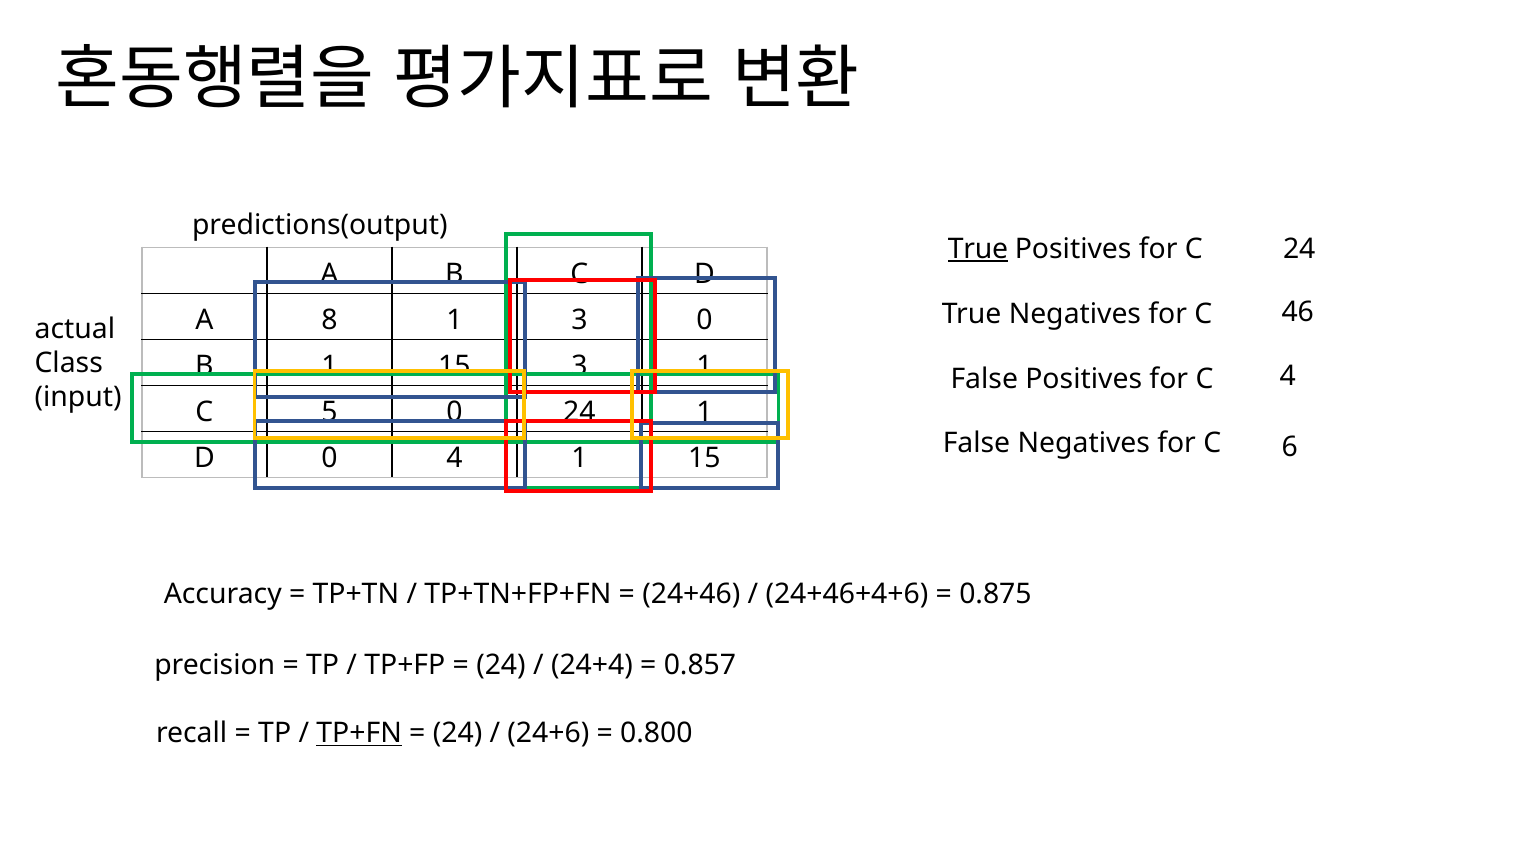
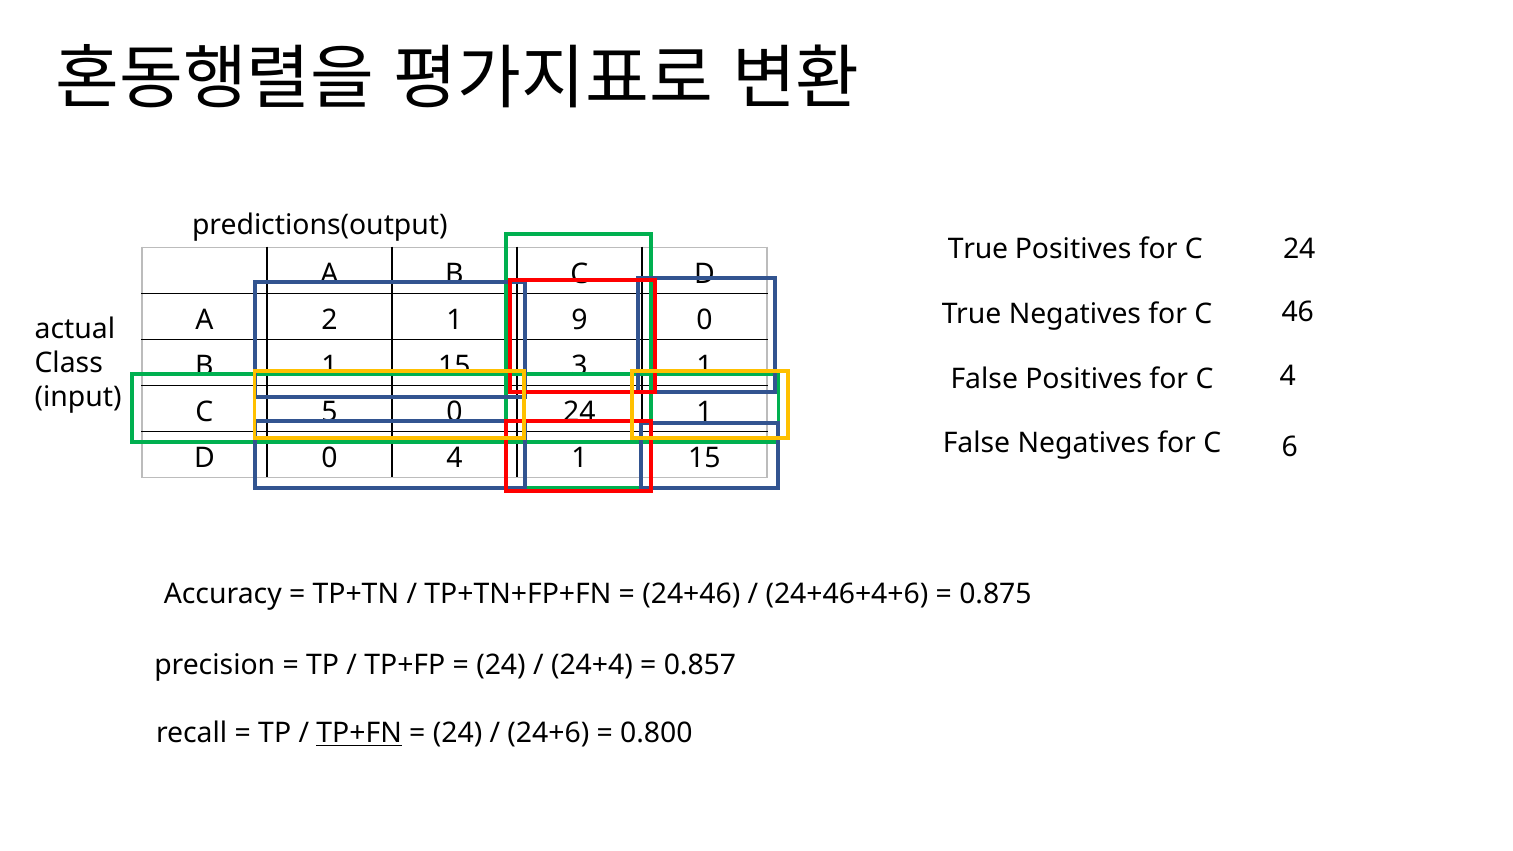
True at (978, 249) underline: present -> none
8: 8 -> 2
1 3: 3 -> 9
